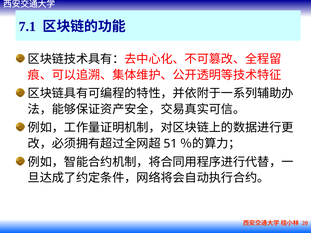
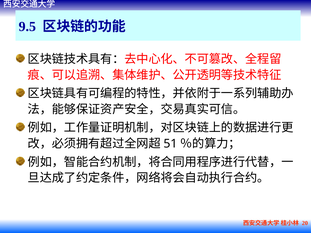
7.1: 7.1 -> 9.5
